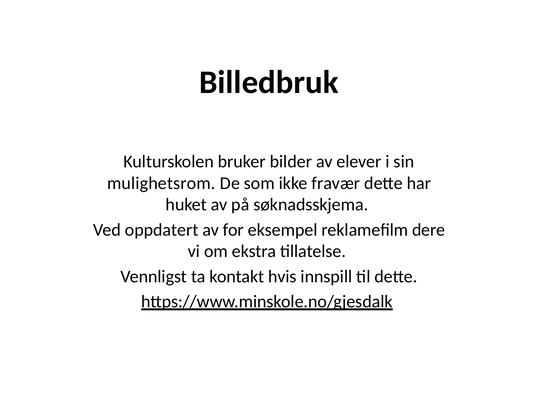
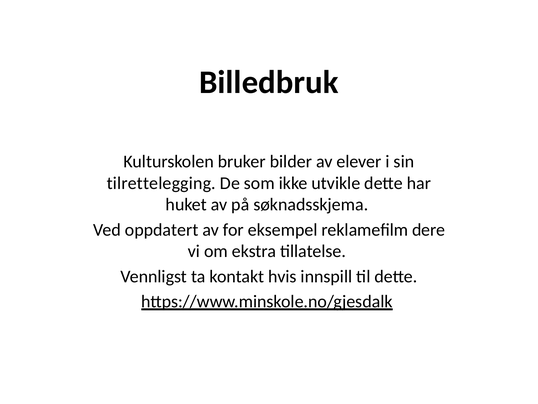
mulighetsrom: mulighetsrom -> tilrettelegging
fravær: fravær -> utvikle
